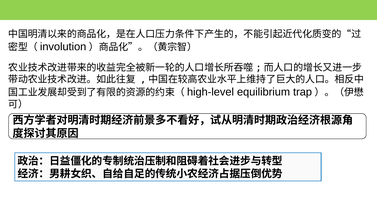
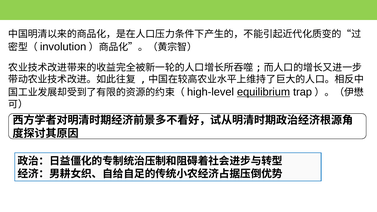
equilibrium underline: none -> present
